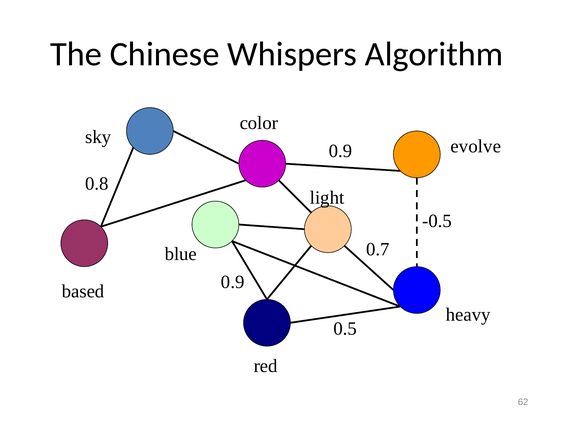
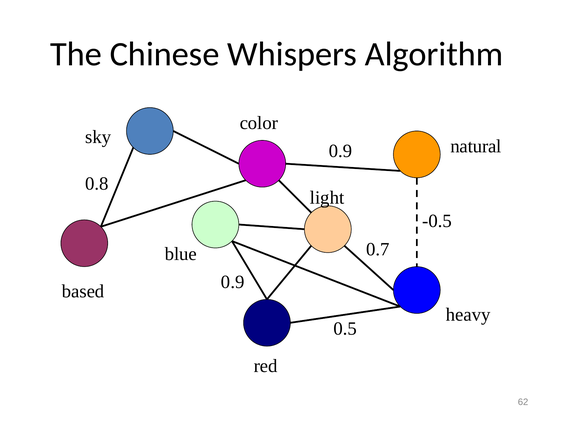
evolve: evolve -> natural
